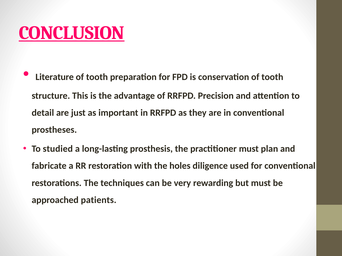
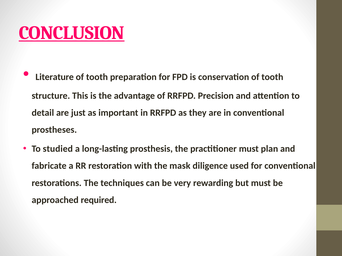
holes: holes -> mask
patients: patients -> required
